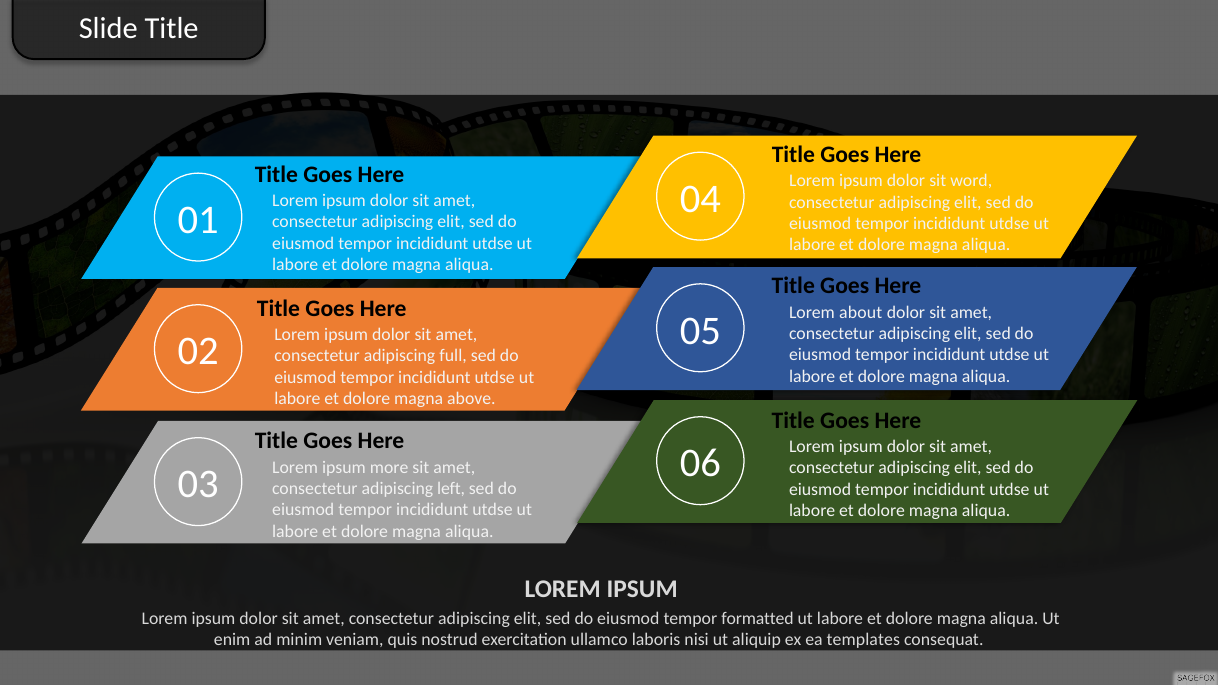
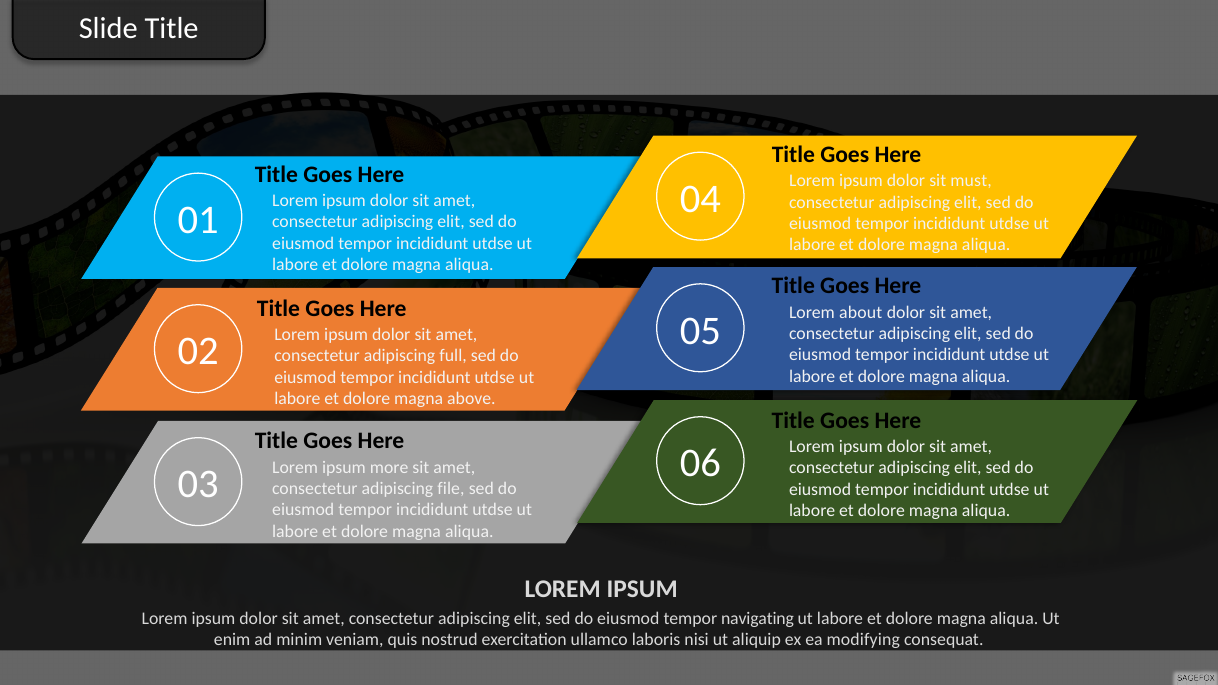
word: word -> must
left: left -> file
formatted: formatted -> navigating
templates: templates -> modifying
